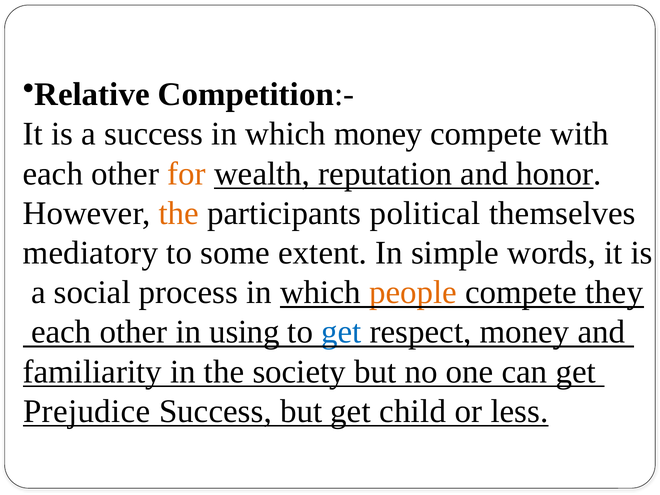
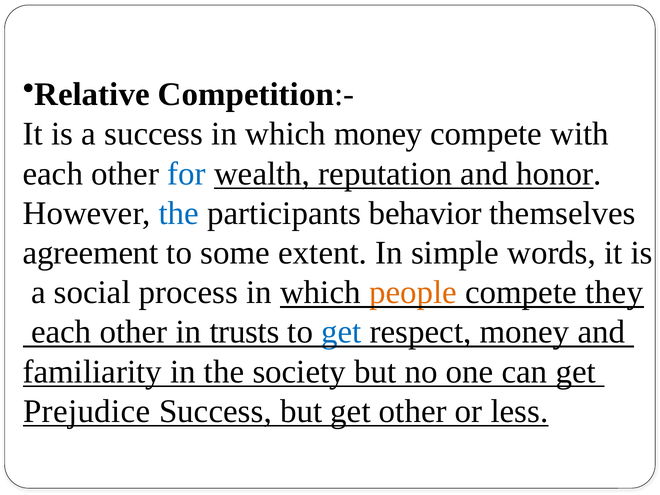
for colour: orange -> blue
the at (179, 213) colour: orange -> blue
political: political -> behavior
mediatory: mediatory -> agreement
using: using -> trusts
get child: child -> other
